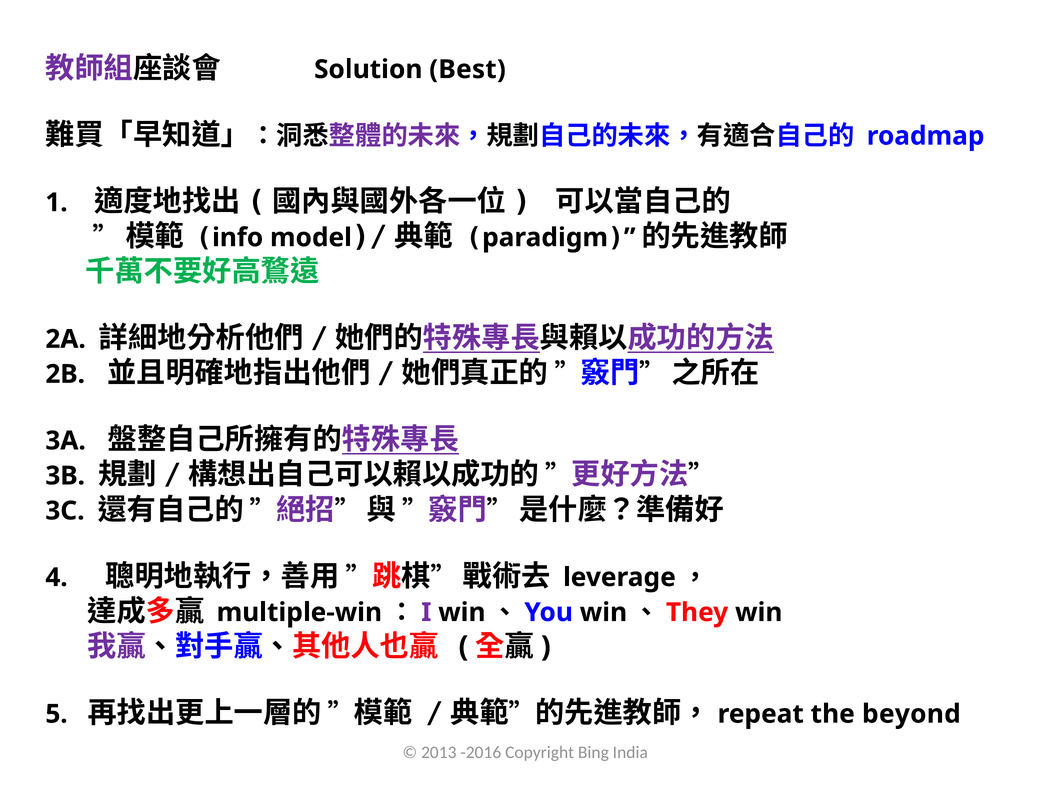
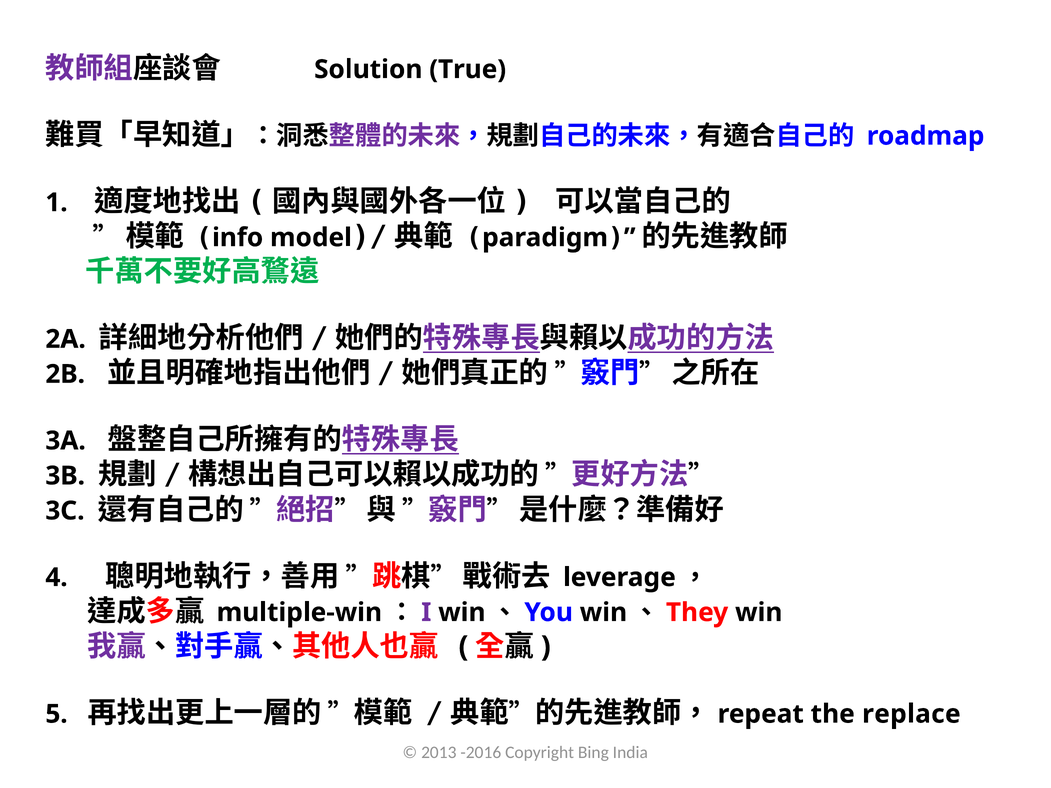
Best: Best -> True
beyond: beyond -> replace
